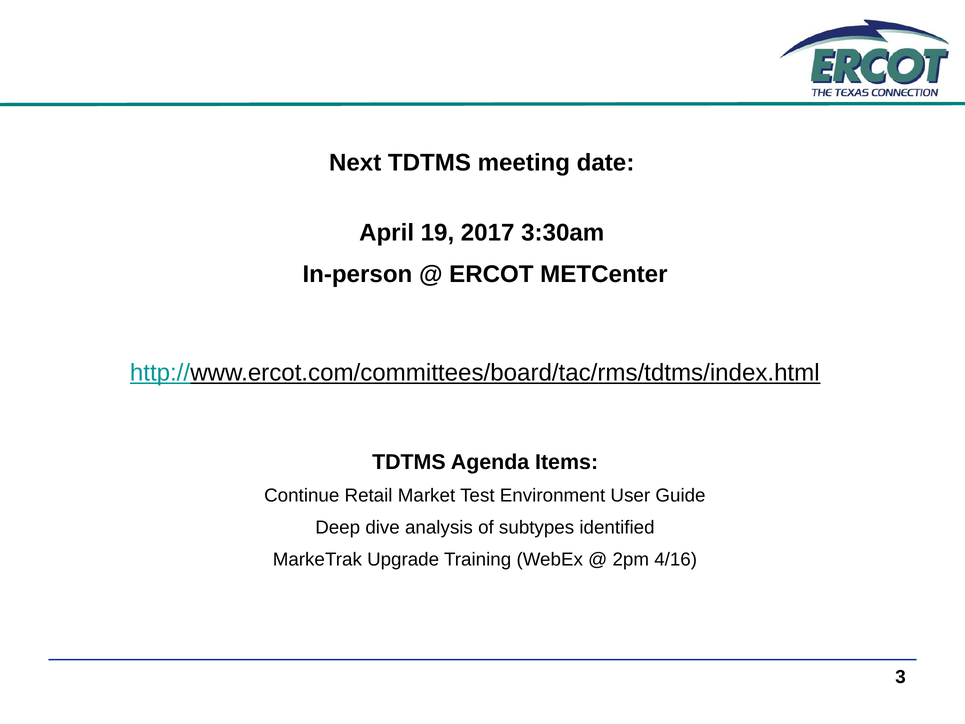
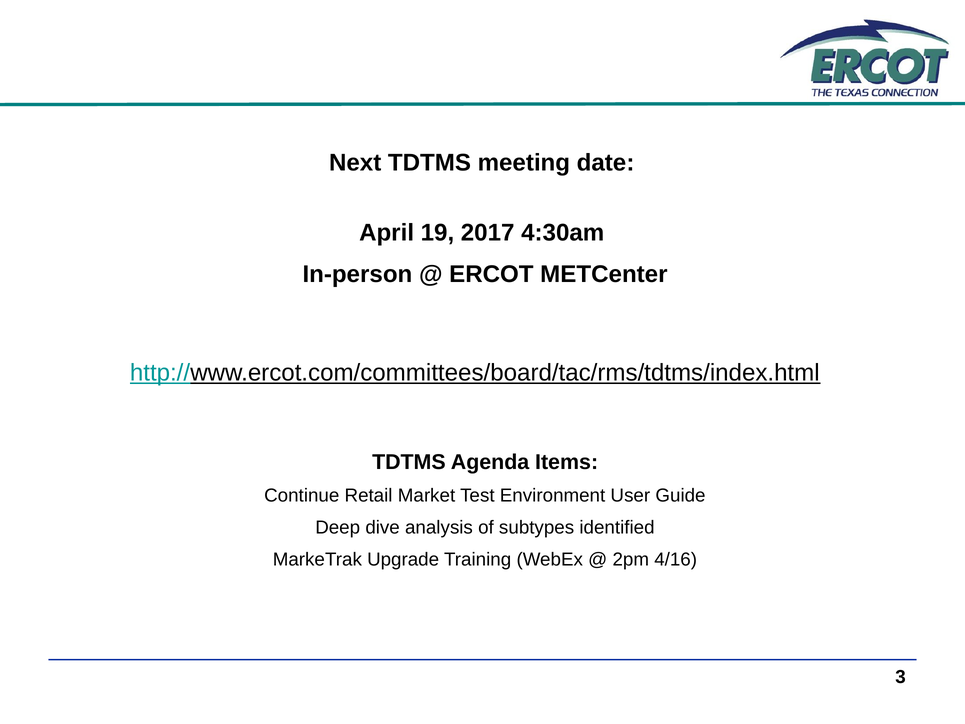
3:30am: 3:30am -> 4:30am
